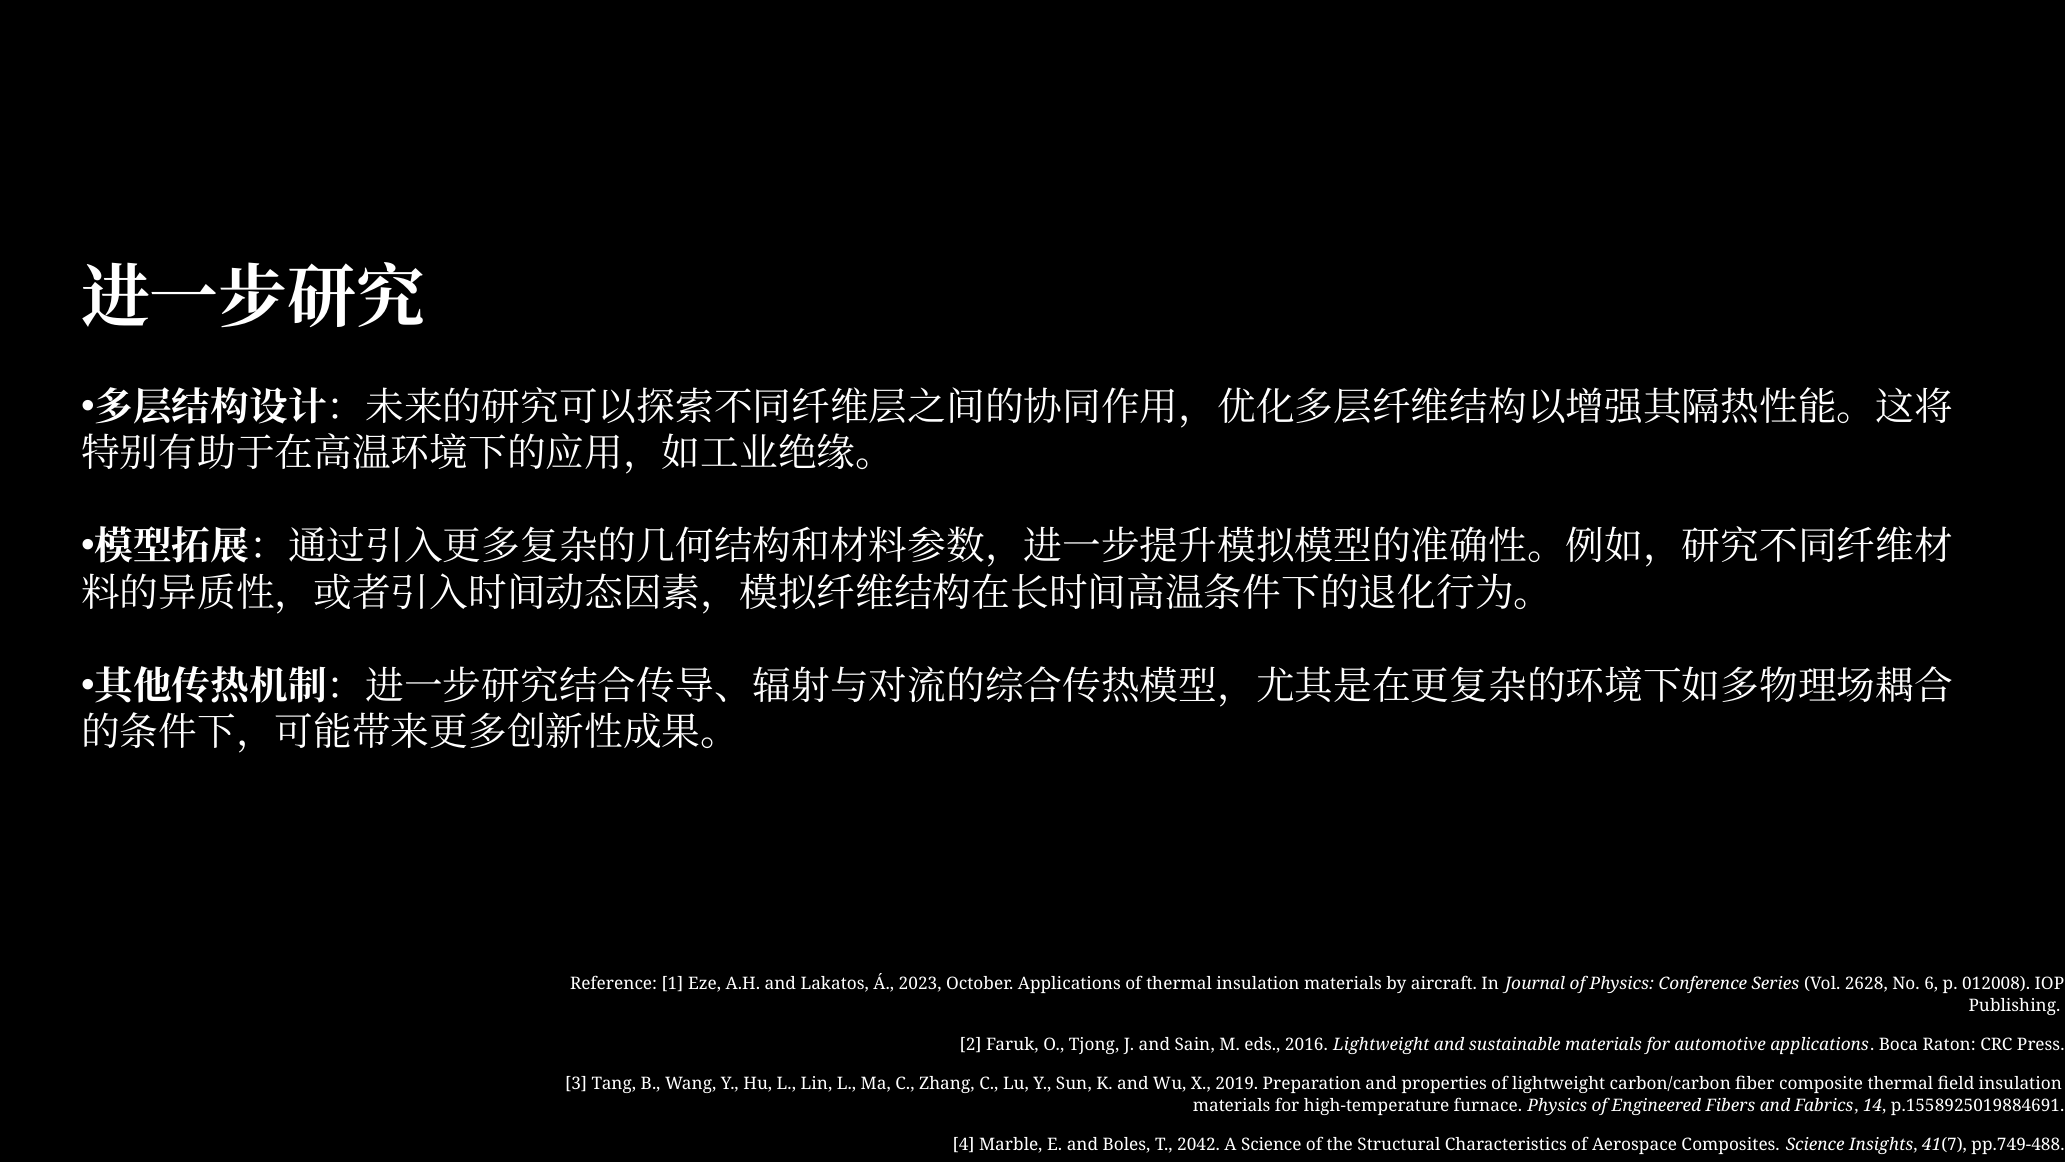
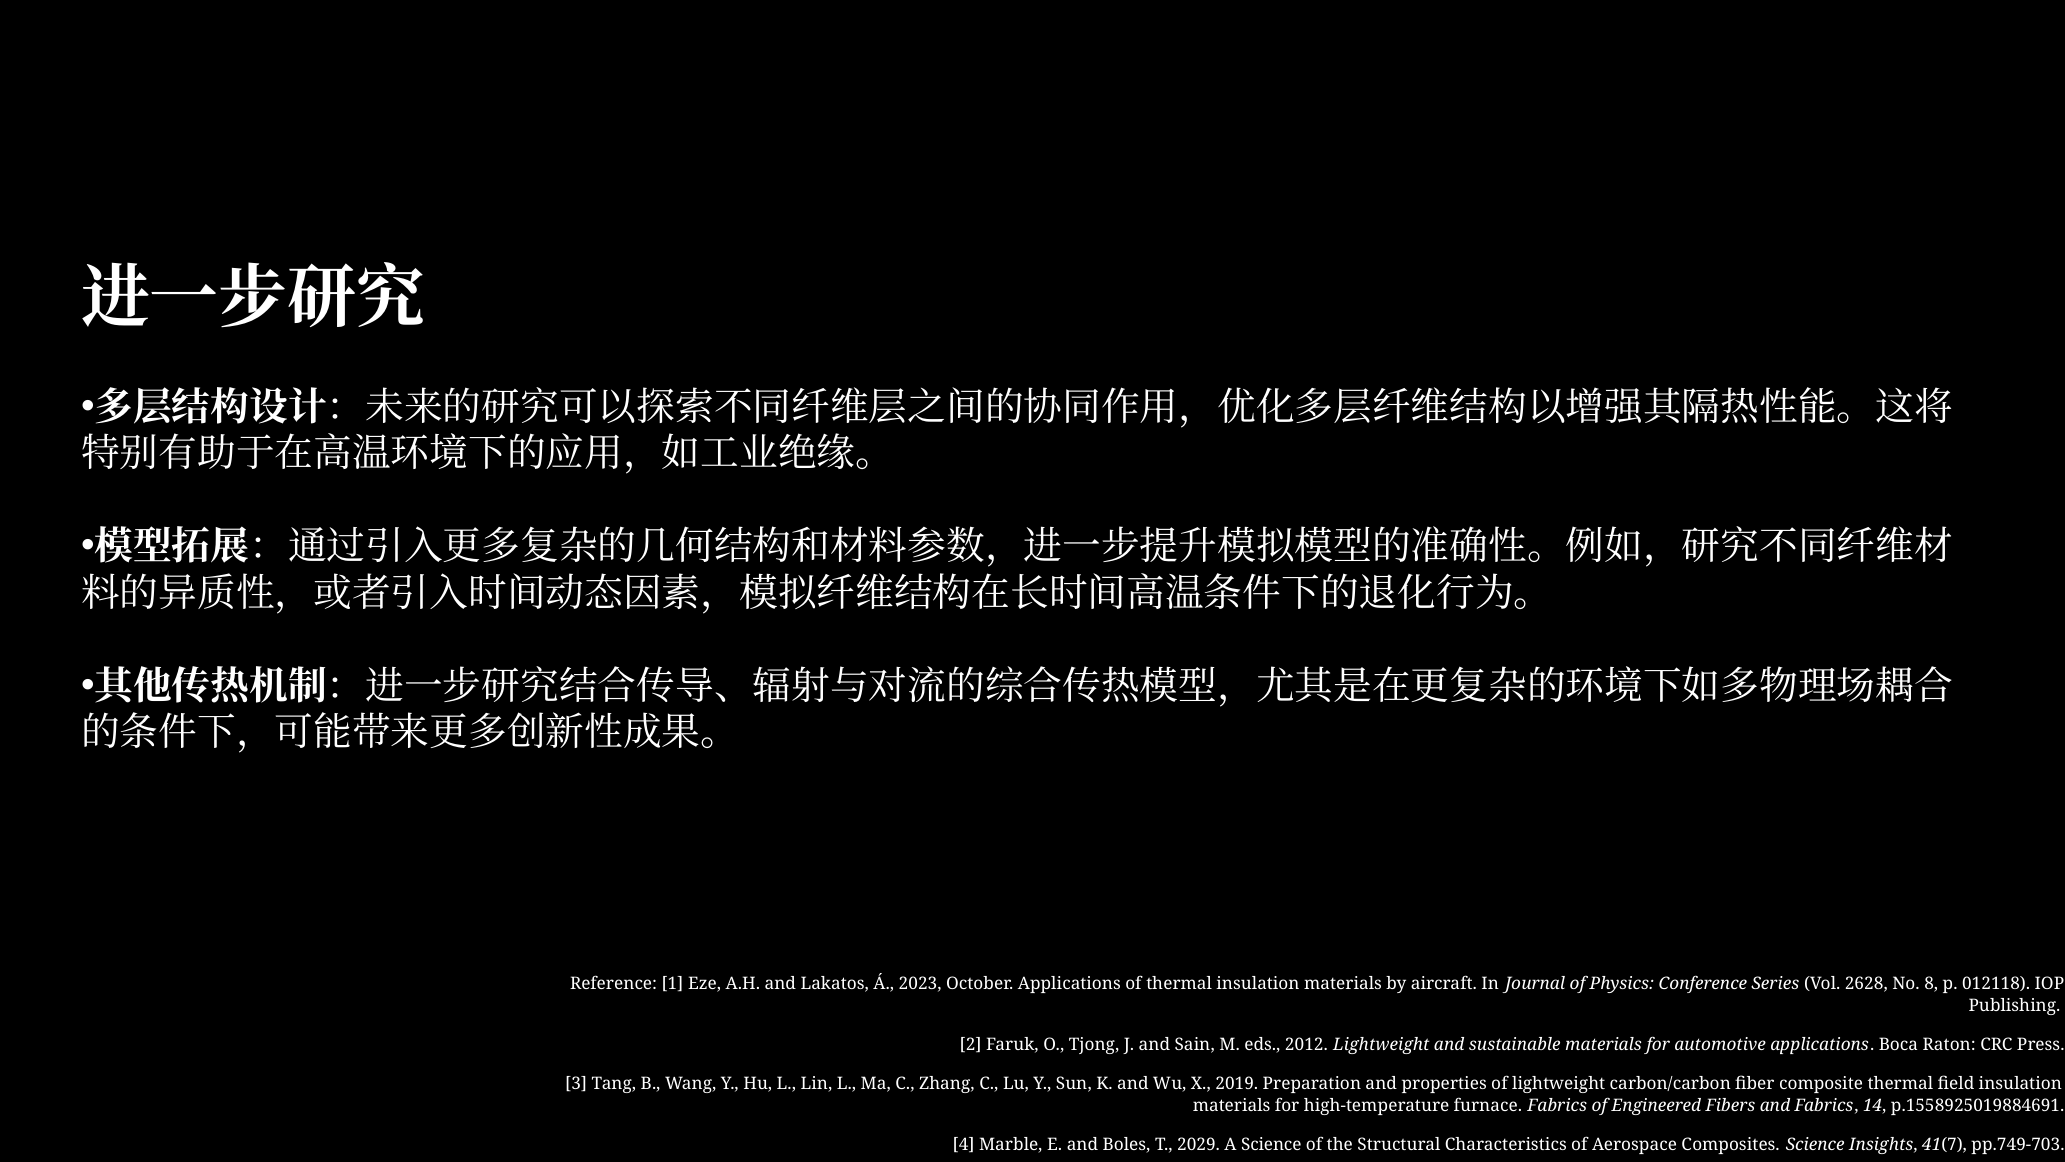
6: 6 -> 8
012008: 012008 -> 012118
2016: 2016 -> 2012
furnace Physics: Physics -> Fabrics
2042: 2042 -> 2029
pp.749-488: pp.749-488 -> pp.749-703
